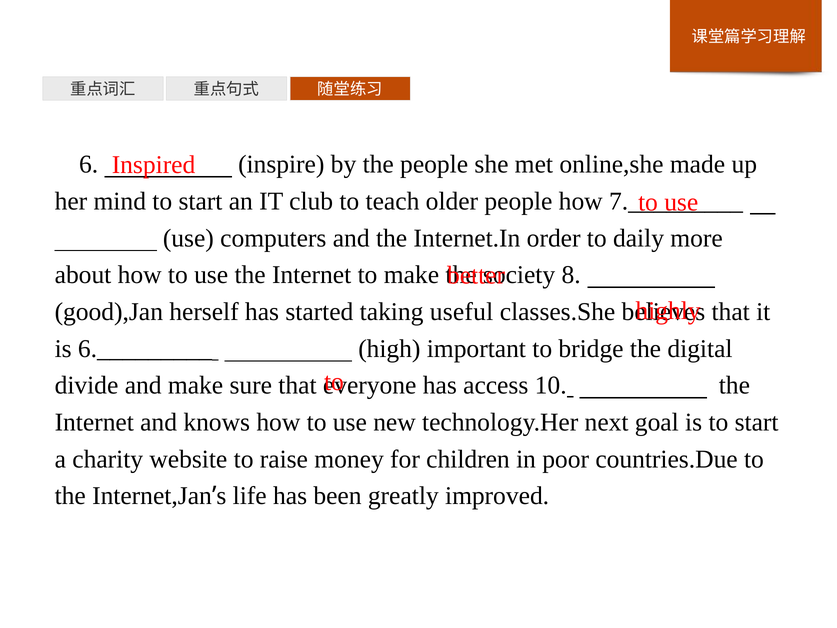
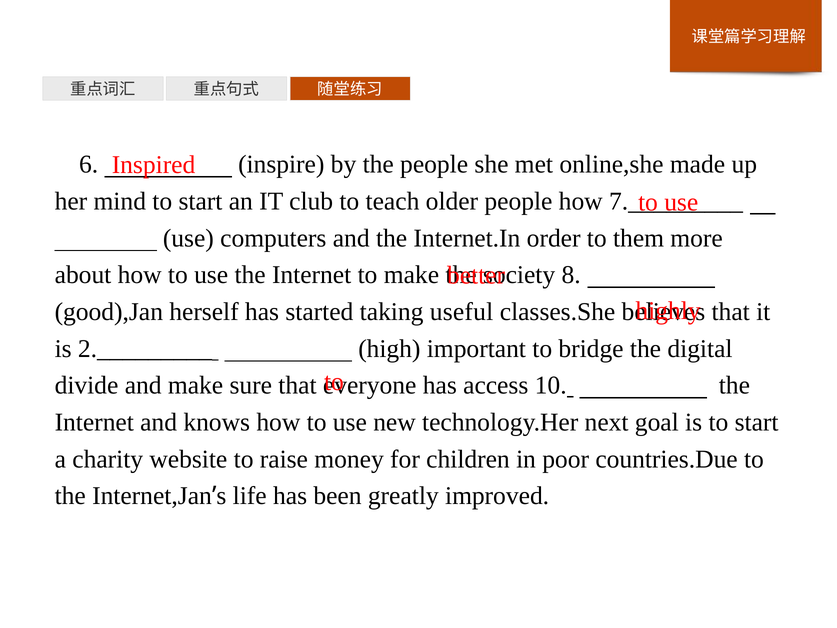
daily: daily -> them
6._________: 6._________ -> 2._________
